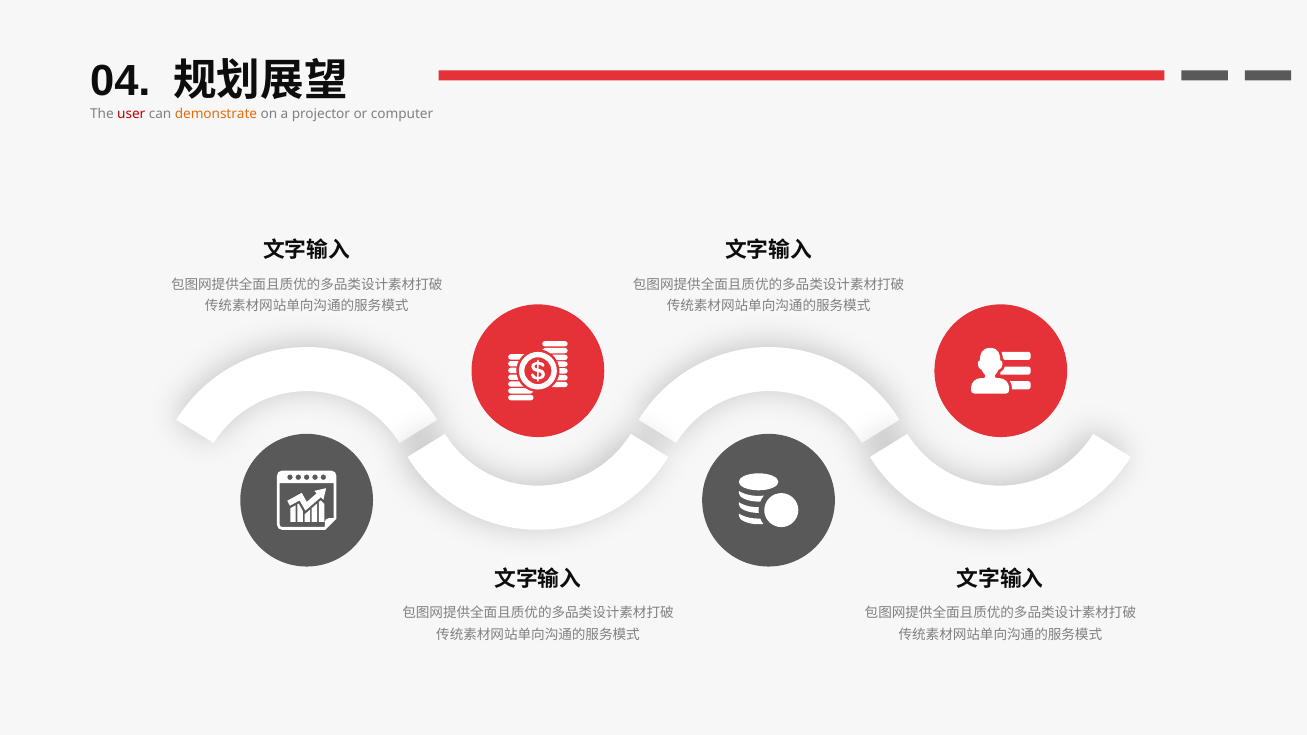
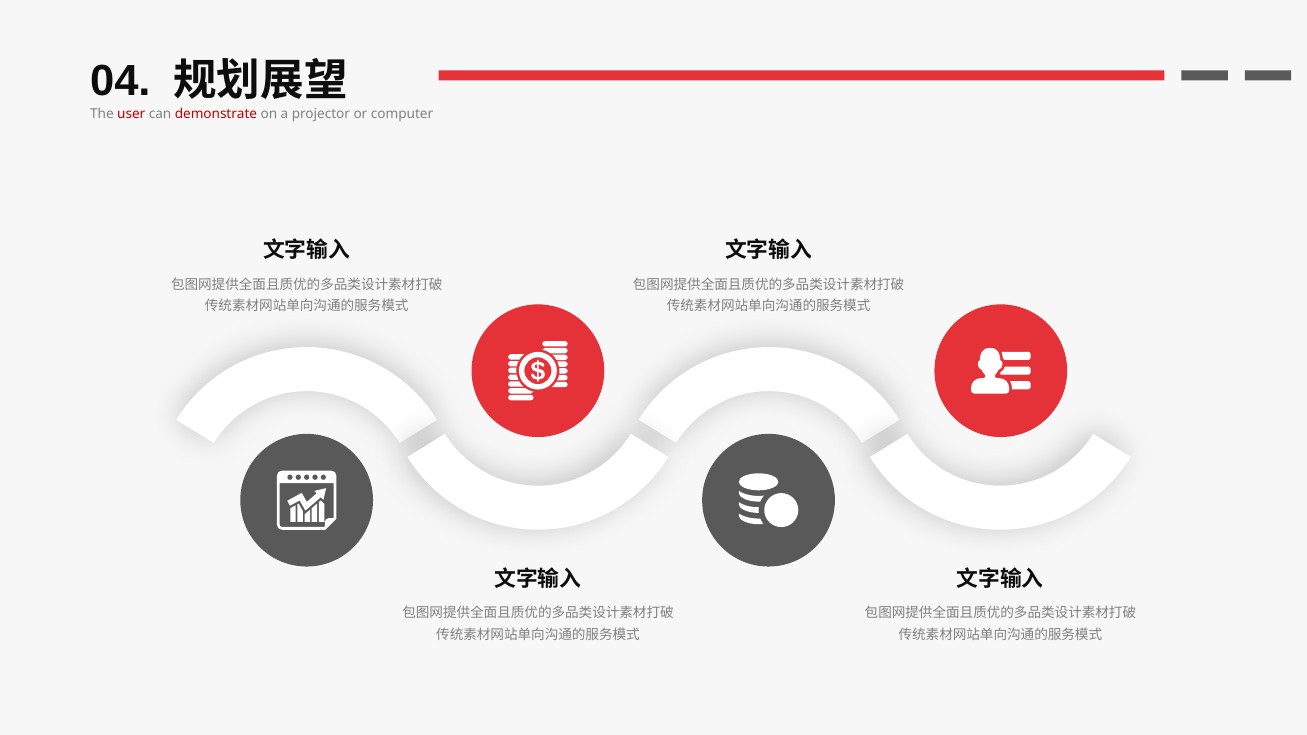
demonstrate colour: orange -> red
